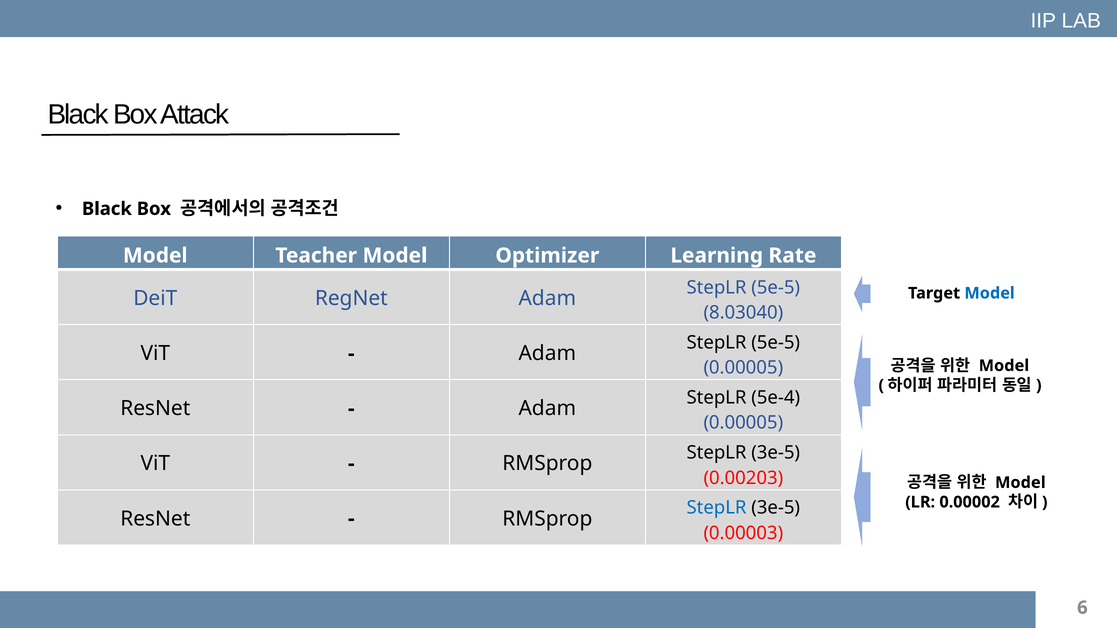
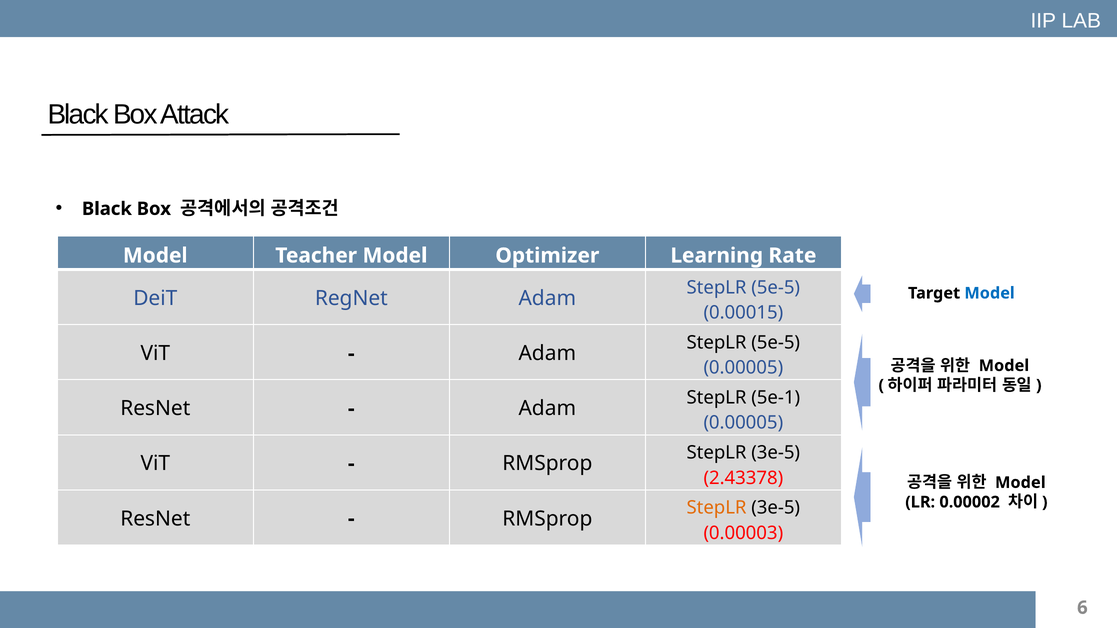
8.03040: 8.03040 -> 0.00015
5e-4: 5e-4 -> 5e-1
0.00203: 0.00203 -> 2.43378
StepLR at (717, 508) colour: blue -> orange
